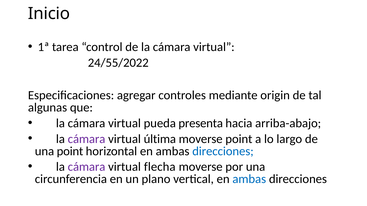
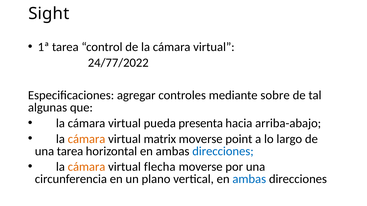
Inicio: Inicio -> Sight
24/55/2022: 24/55/2022 -> 24/77/2022
origin: origin -> sobre
cámara at (87, 139) colour: purple -> orange
última: última -> matrix
una point: point -> tarea
cámara at (87, 167) colour: purple -> orange
